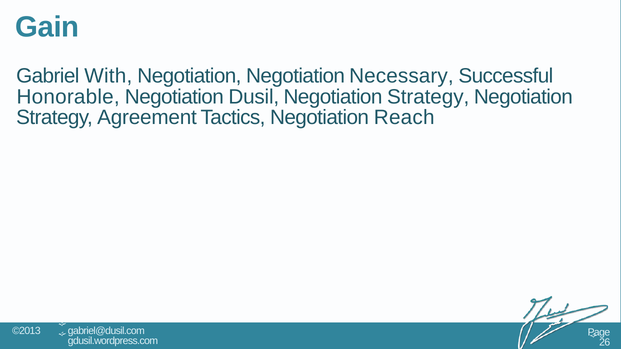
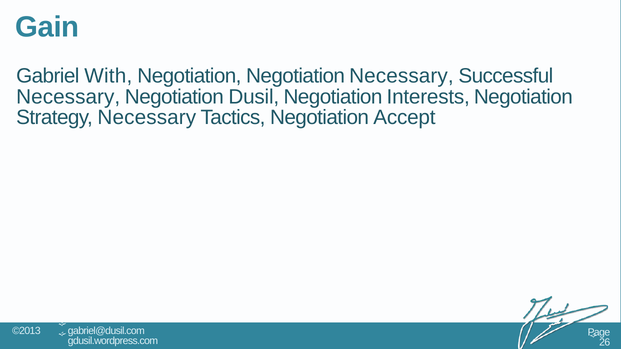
Honorable at (68, 97): Honorable -> Necessary
Strategy at (428, 97): Strategy -> Interests
Strategy Agreement: Agreement -> Necessary
Reach: Reach -> Accept
